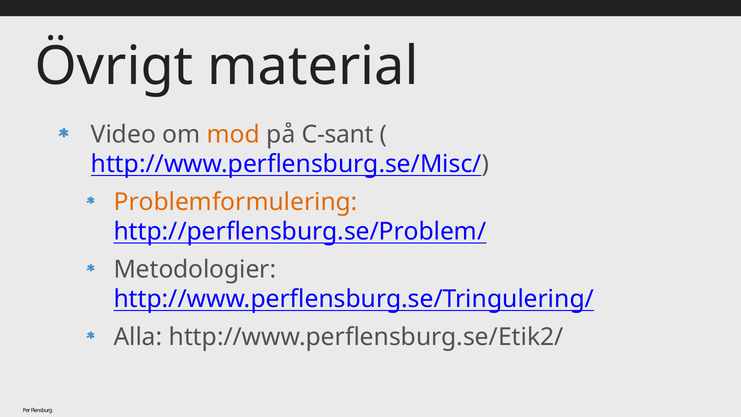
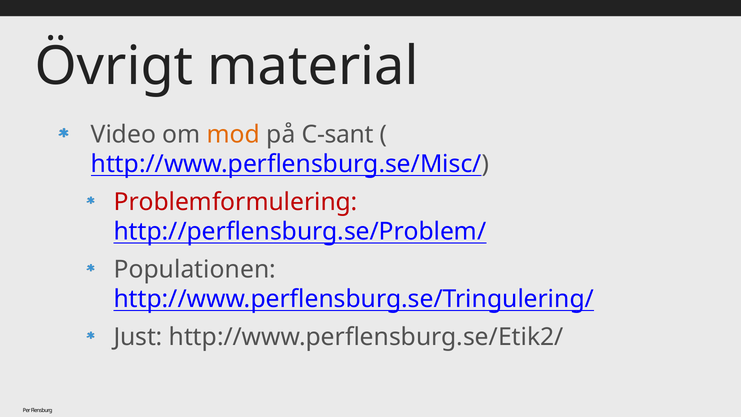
Problemformulering colour: orange -> red
Metodologier: Metodologier -> Populationen
Alla: Alla -> Just
